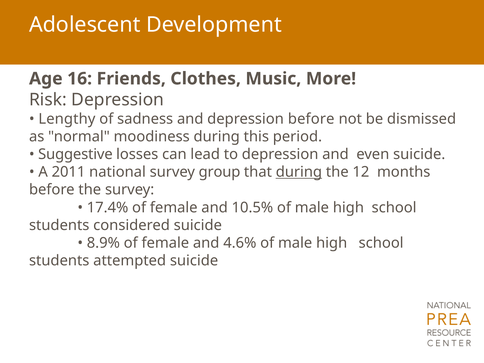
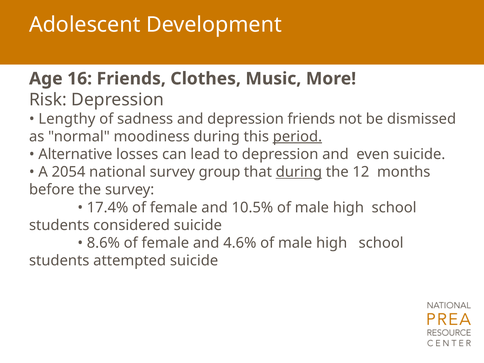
depression before: before -> friends
period underline: none -> present
Suggestive: Suggestive -> Alternative
2011: 2011 -> 2054
8.9%: 8.9% -> 8.6%
